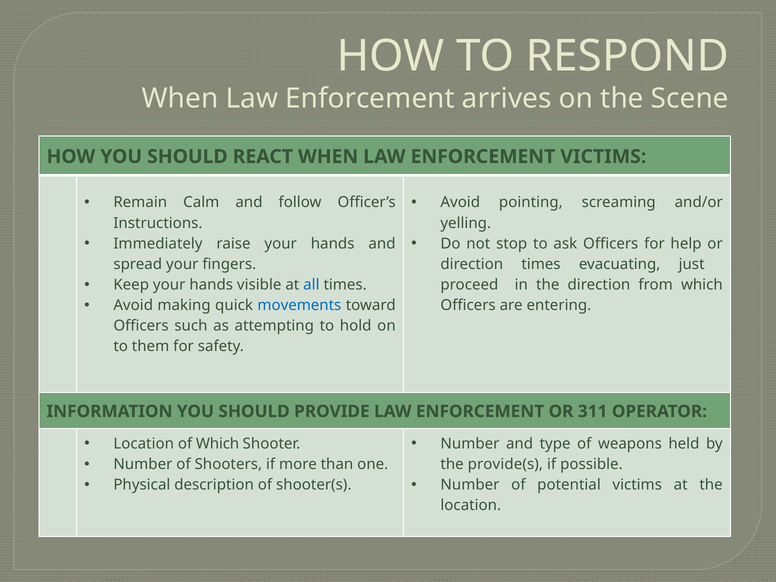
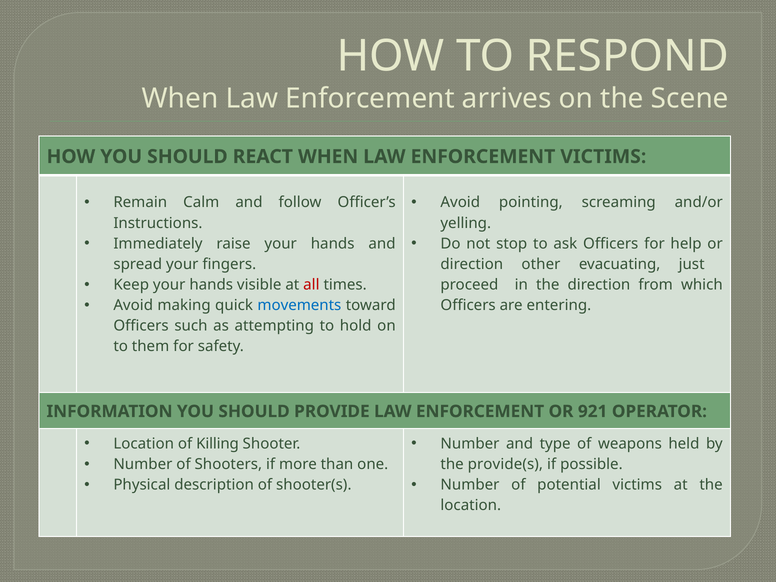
direction times: times -> other
all colour: blue -> red
311: 311 -> 921
of Which: Which -> Killing
